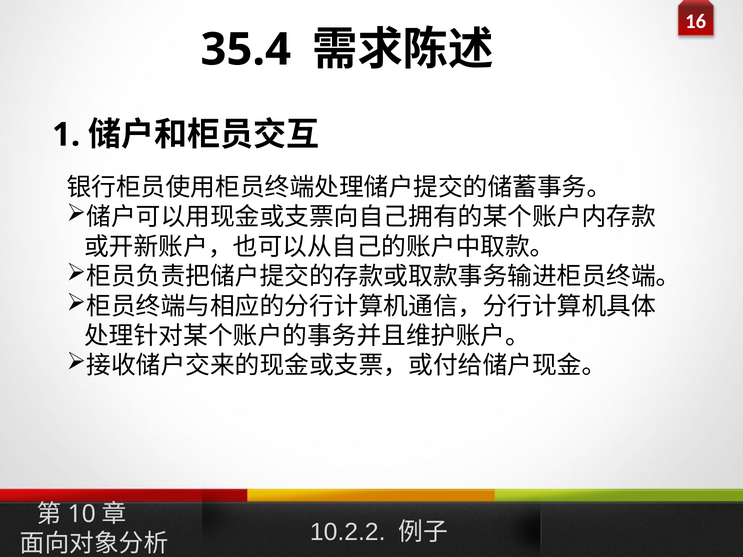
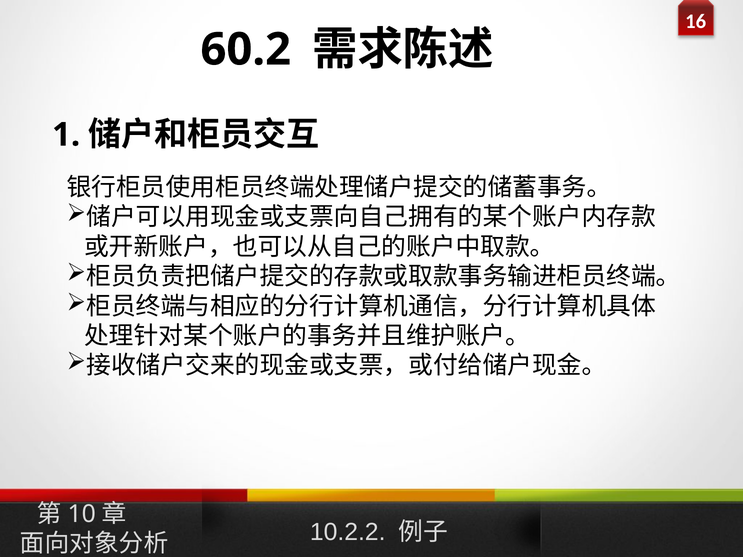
35.4: 35.4 -> 60.2
